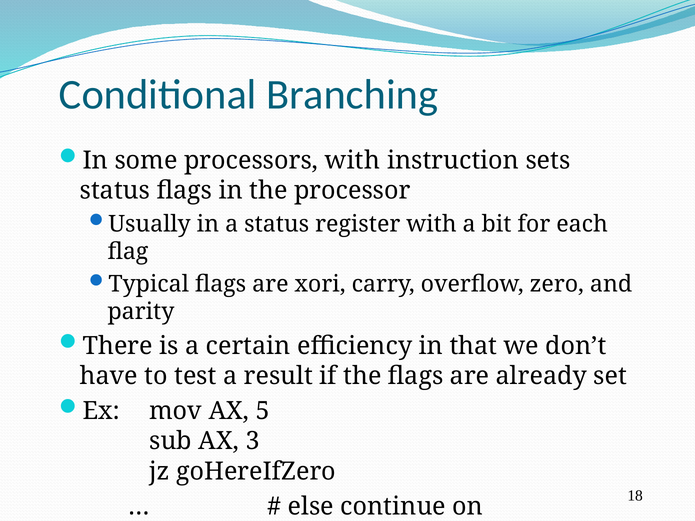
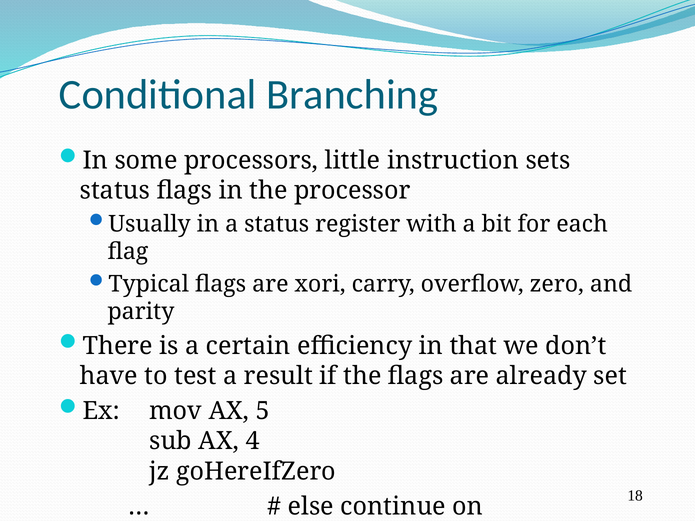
processors with: with -> little
3: 3 -> 4
